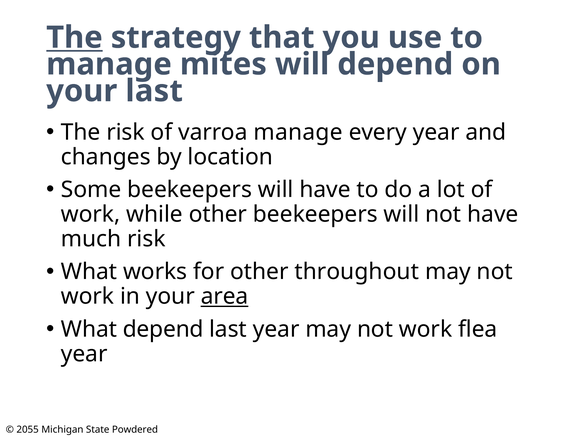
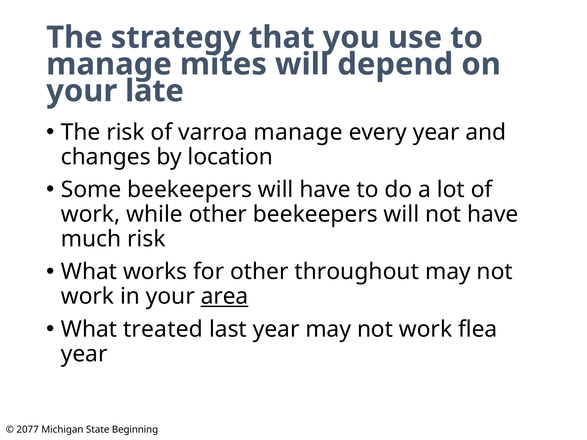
The at (74, 38) underline: present -> none
your last: last -> late
What depend: depend -> treated
2055: 2055 -> 2077
Powdered: Powdered -> Beginning
